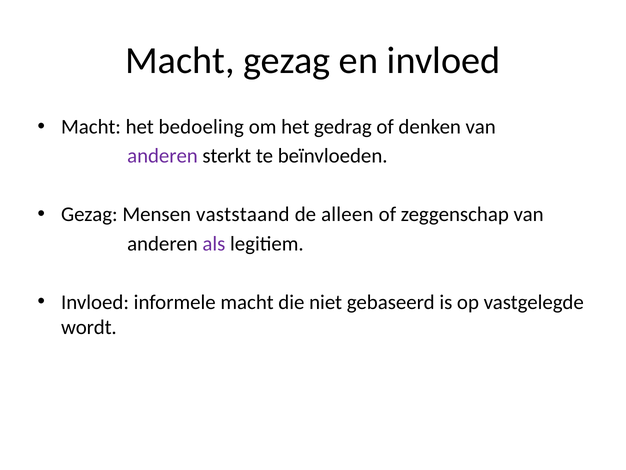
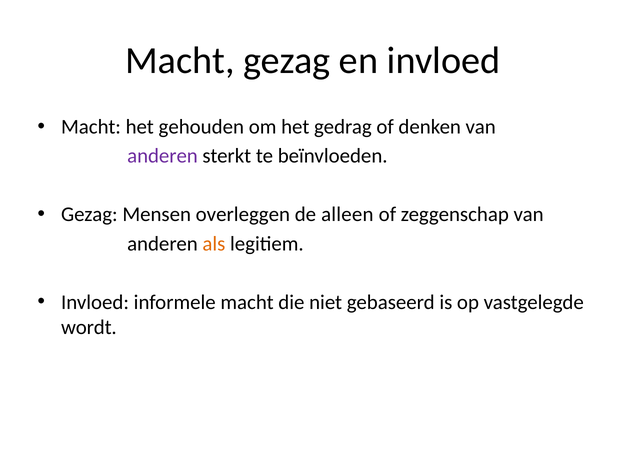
bedoeling: bedoeling -> gehouden
vaststaand: vaststaand -> overleggen
als colour: purple -> orange
